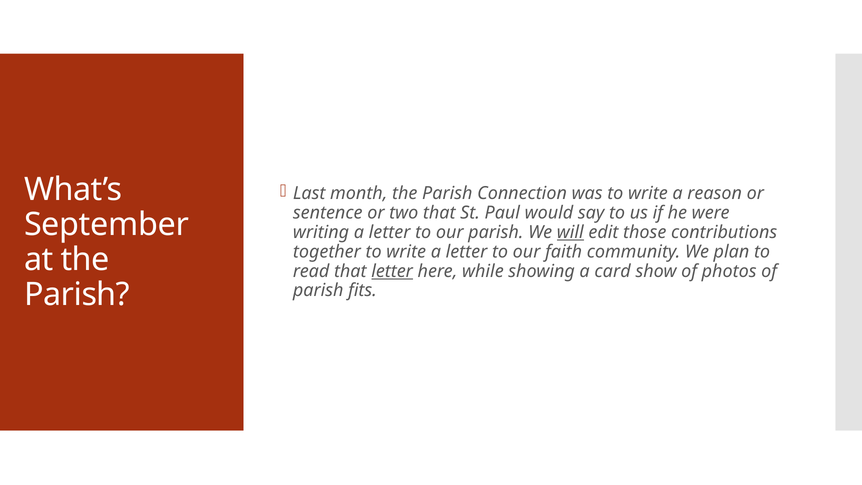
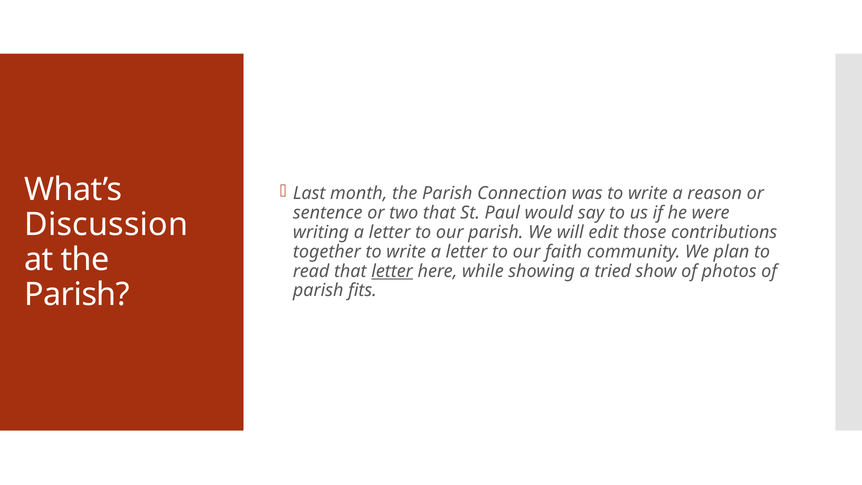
September: September -> Discussion
will underline: present -> none
card: card -> tried
